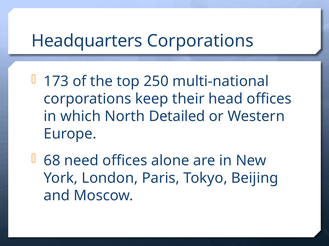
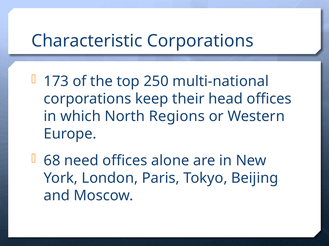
Headquarters: Headquarters -> Characteristic
Detailed: Detailed -> Regions
